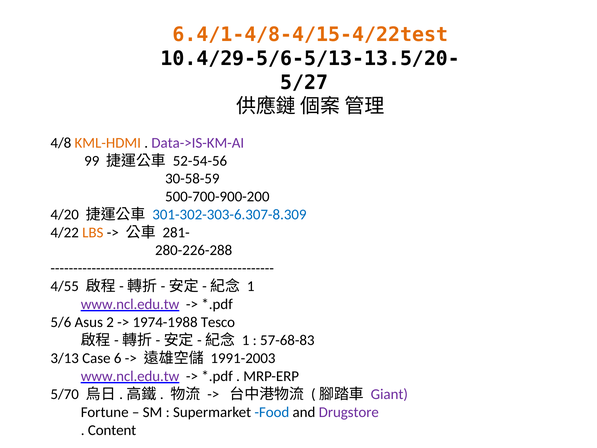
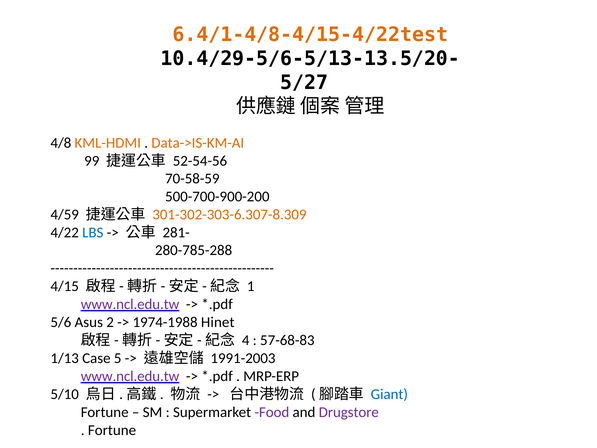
Data->IS-KM-AI colour: purple -> orange
30-58-59: 30-58-59 -> 70-58-59
4/20: 4/20 -> 4/59
301-302-303-6.307-8.309 colour: blue -> orange
LBS colour: orange -> blue
280-226-288: 280-226-288 -> 280-785-288
4/55: 4/55 -> 4/15
Tesco: Tesco -> Hinet
1 at (246, 340): 1 -> 4
3/13: 3/13 -> 1/13
6: 6 -> 5
5/70: 5/70 -> 5/10
Giant colour: purple -> blue
Food colour: blue -> purple
Content at (112, 430): Content -> Fortune
